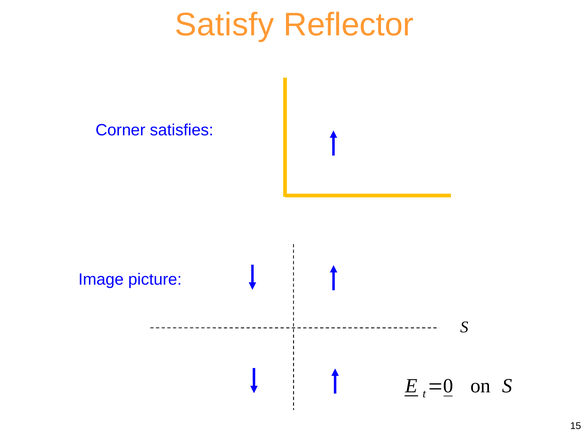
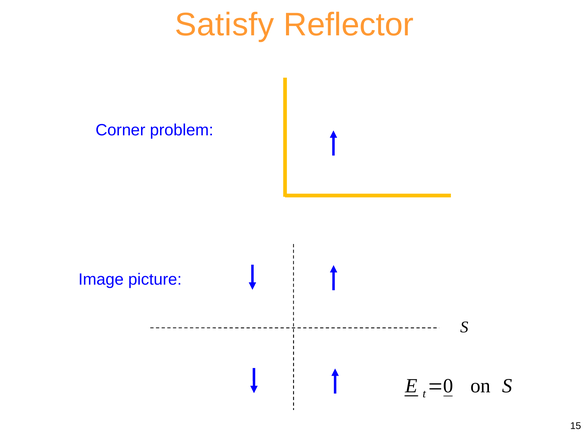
satisfies: satisfies -> problem
